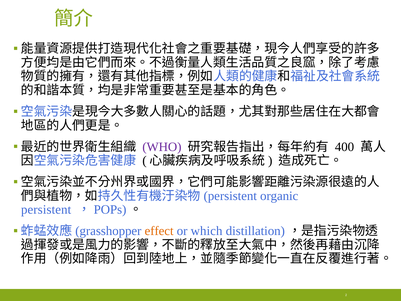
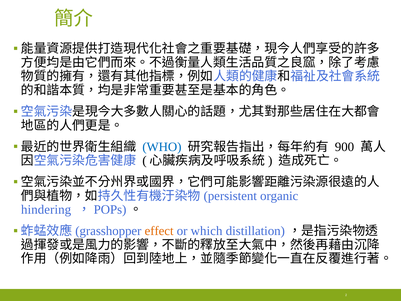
WHO colour: purple -> blue
400: 400 -> 900
persistent at (46, 210): persistent -> hindering
